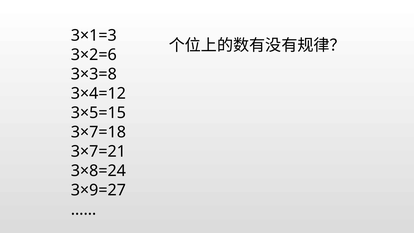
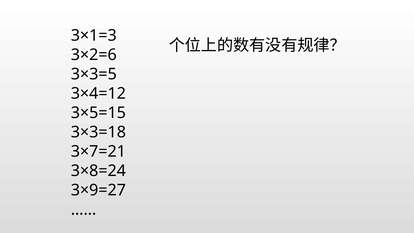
3×3=8: 3×3=8 -> 3×3=5
3×7=18: 3×7=18 -> 3×3=18
